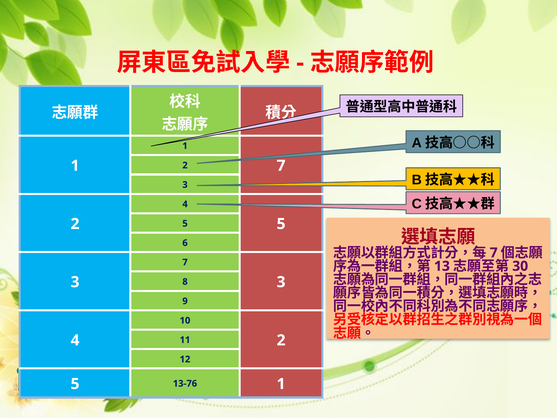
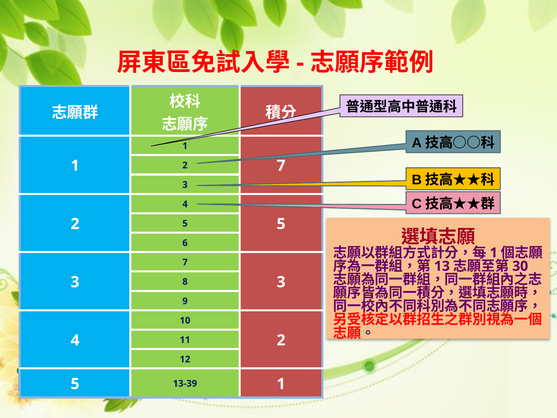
7 at (494, 253): 7 -> 1
13-76: 13-76 -> 13-39
